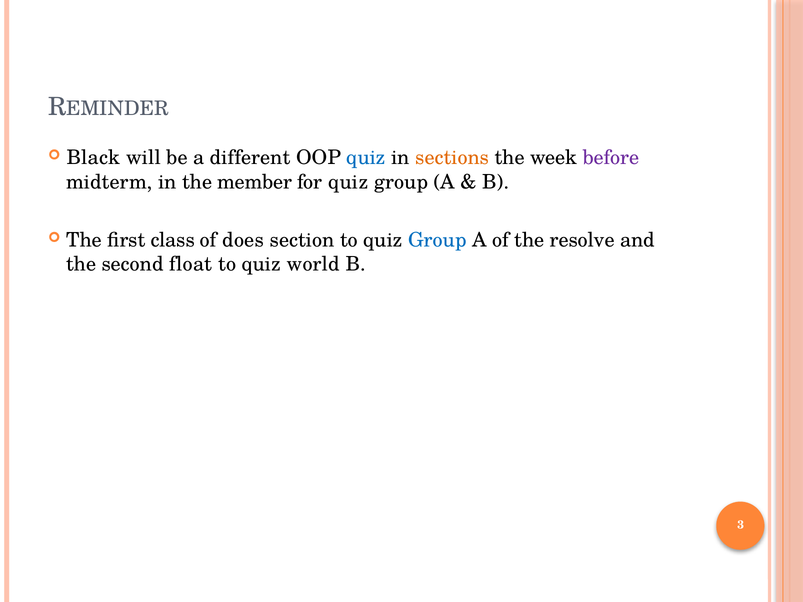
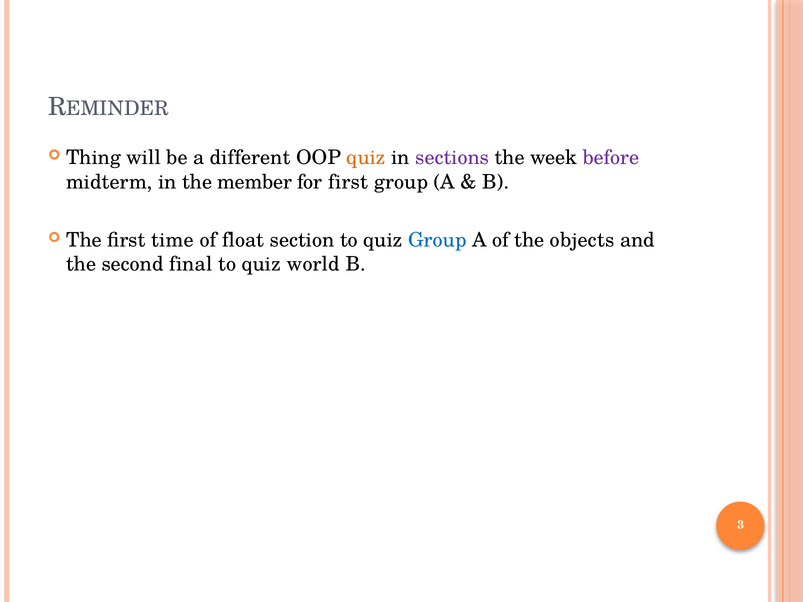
Black: Black -> Thing
quiz at (366, 158) colour: blue -> orange
sections colour: orange -> purple
for quiz: quiz -> first
class: class -> time
does: does -> float
resolve: resolve -> objects
float: float -> final
